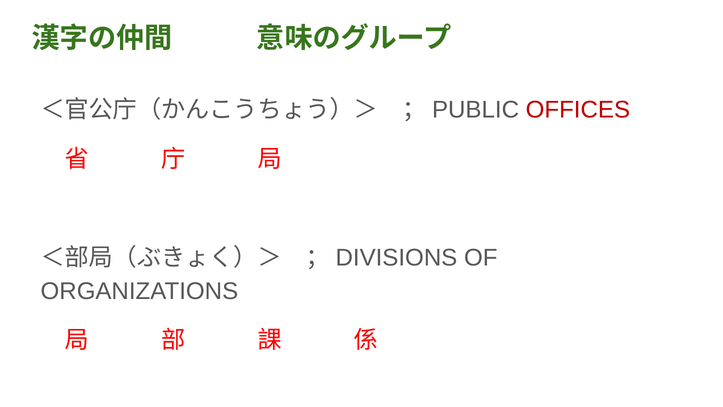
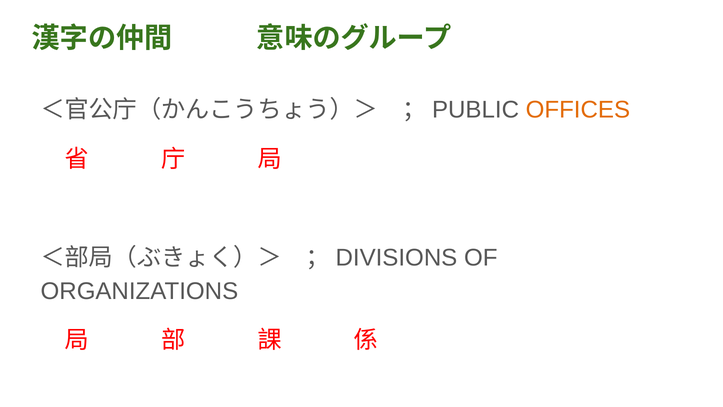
OFFICES colour: red -> orange
